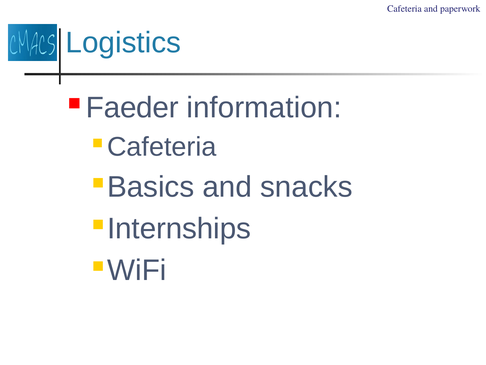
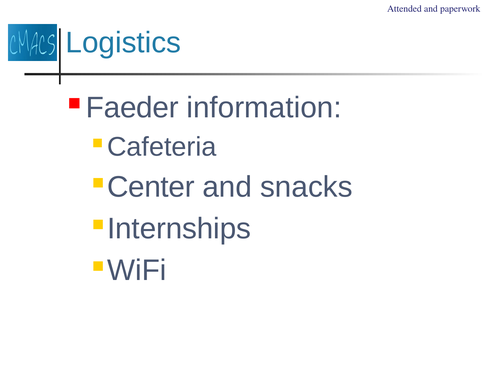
Cafeteria at (404, 9): Cafeteria -> Attended
Basics: Basics -> Center
